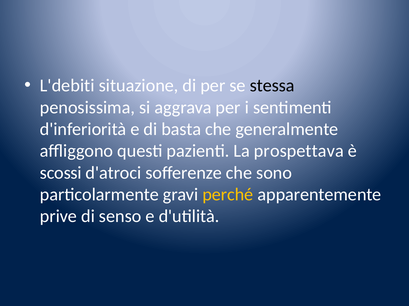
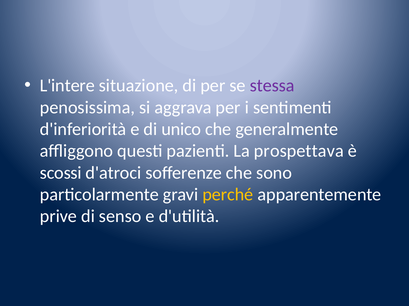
L'debiti: L'debiti -> L'intere
stessa colour: black -> purple
basta: basta -> unico
